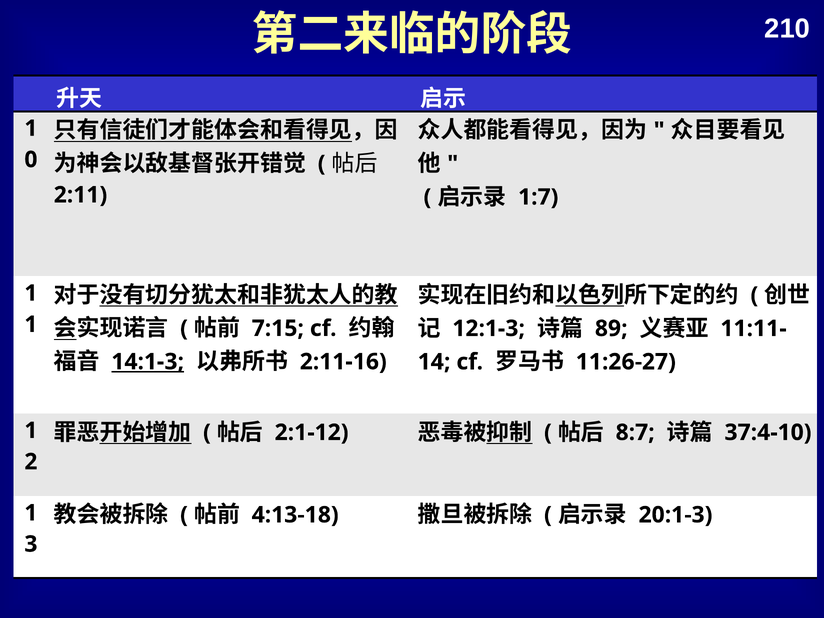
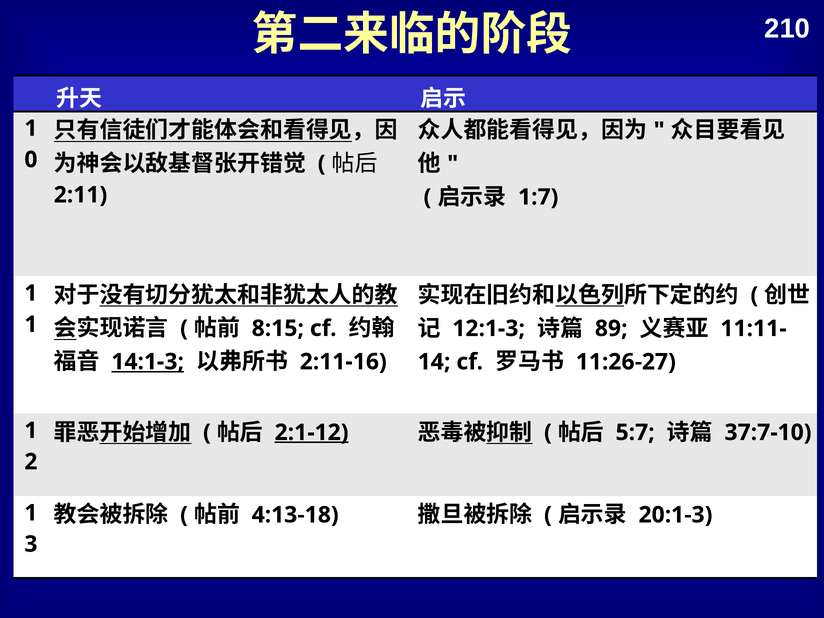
7:15: 7:15 -> 8:15
2:1-12 underline: none -> present
8:7: 8:7 -> 5:7
37:4-10: 37:4-10 -> 37:7-10
